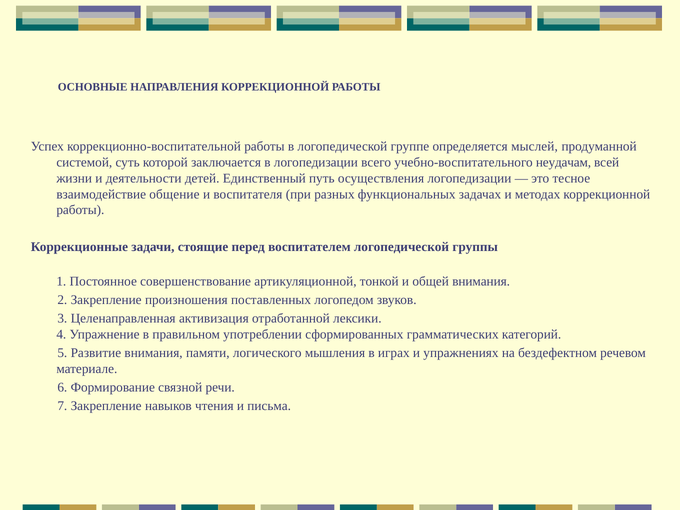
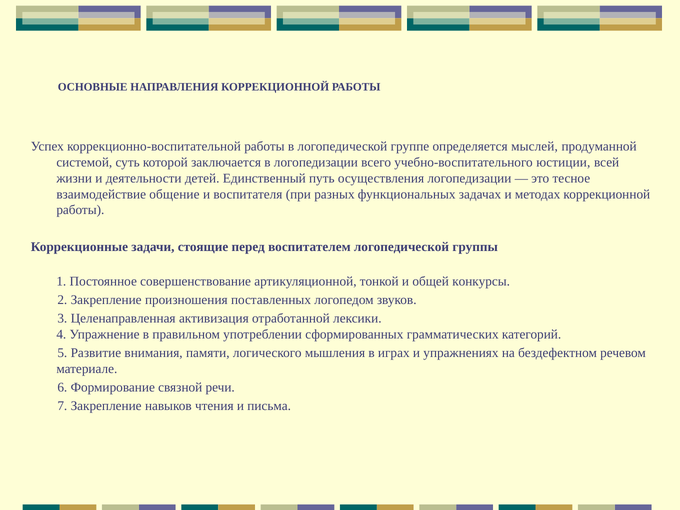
неудачам: неудачам -> юстиции
общей внимания: внимания -> конкурсы
